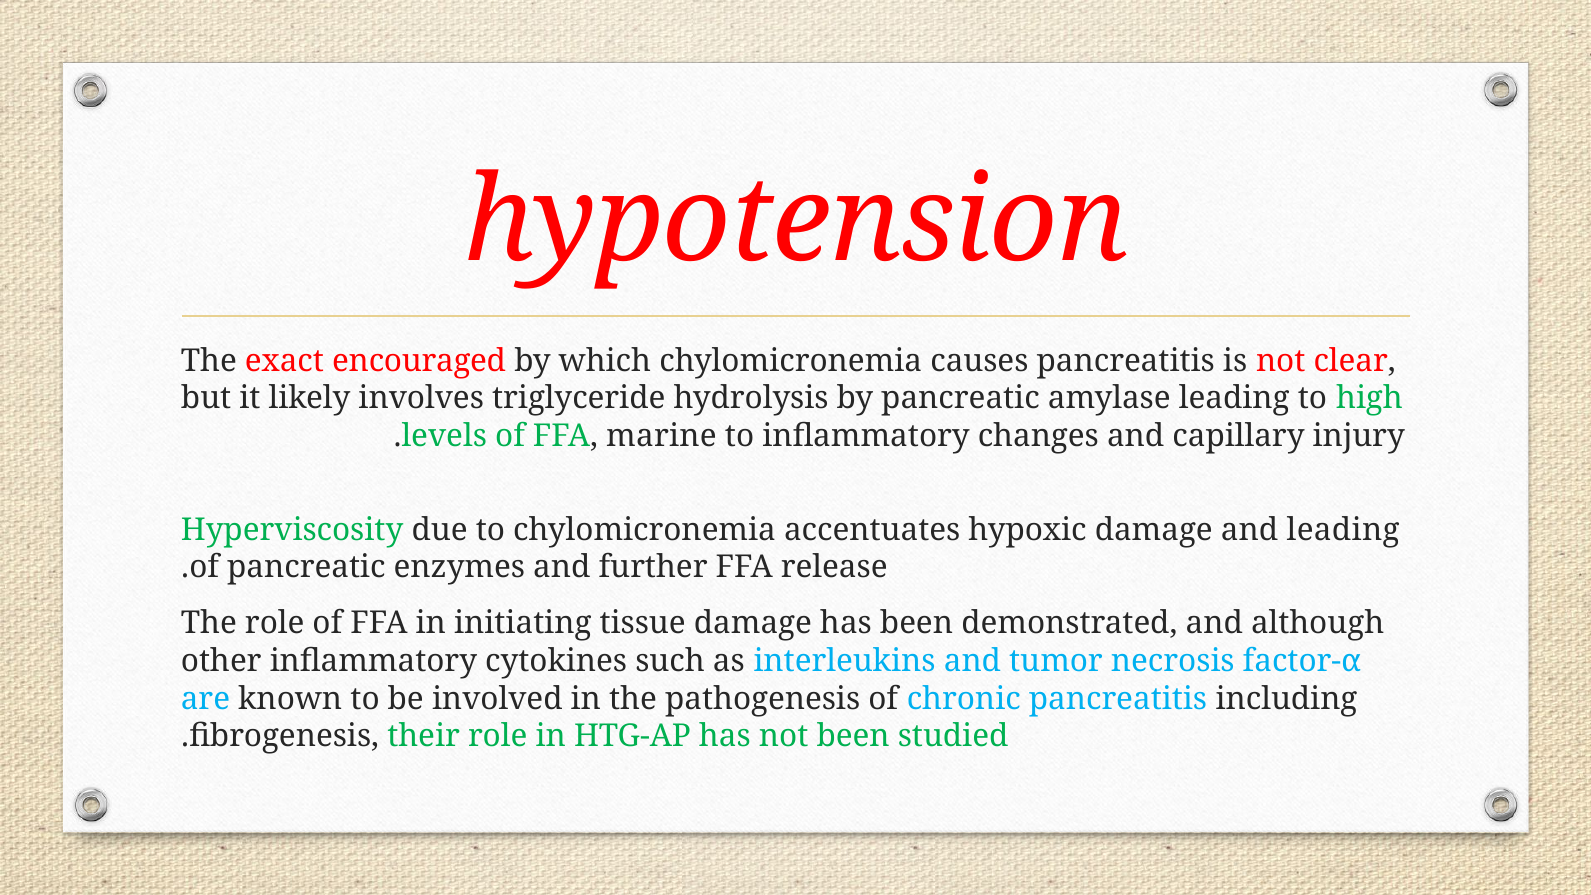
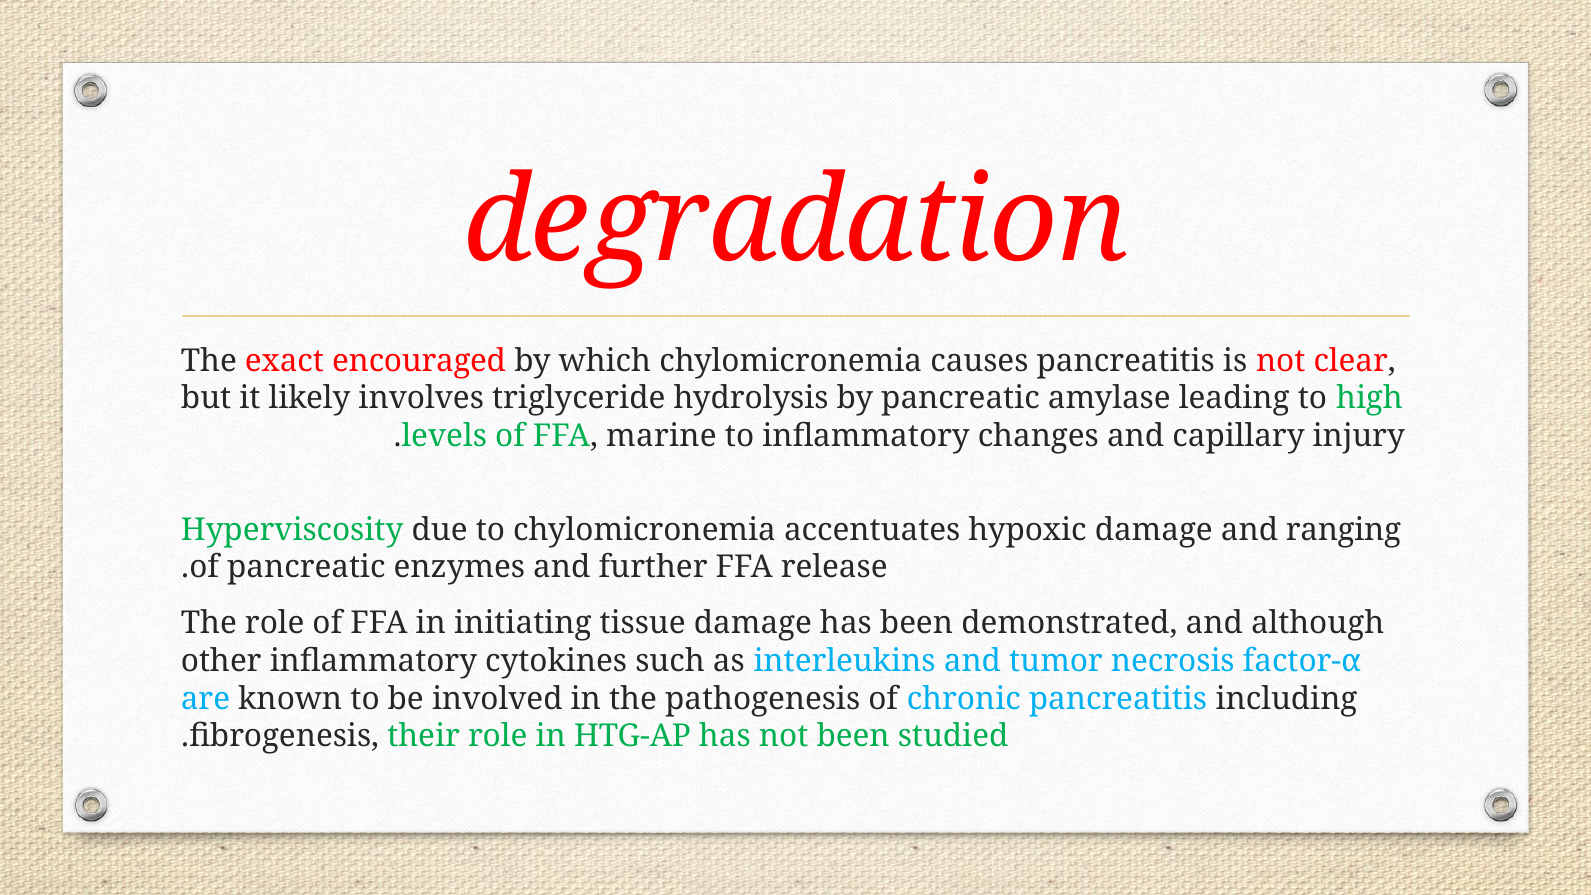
hypotension: hypotension -> degradation
and leading: leading -> ranging
